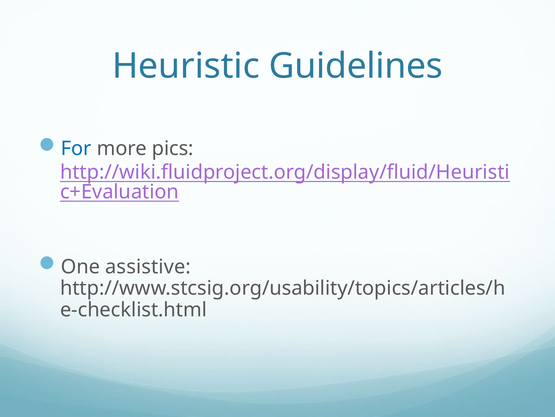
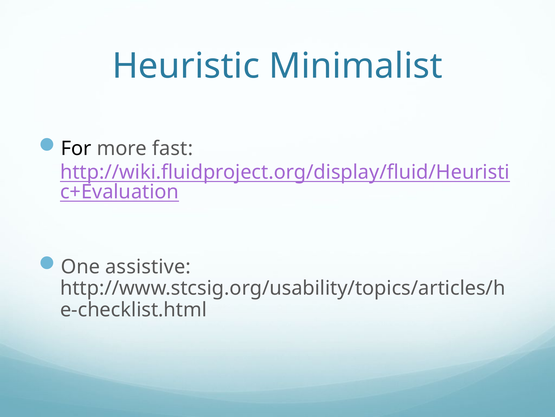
Guidelines: Guidelines -> Minimalist
For colour: blue -> black
pics: pics -> fast
